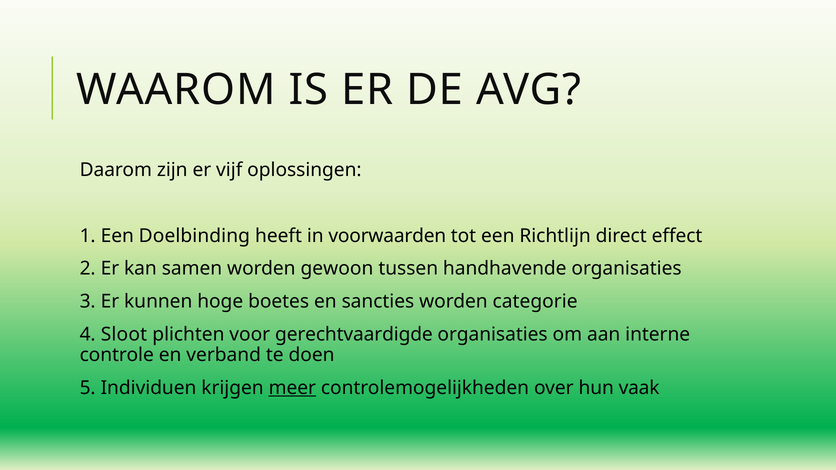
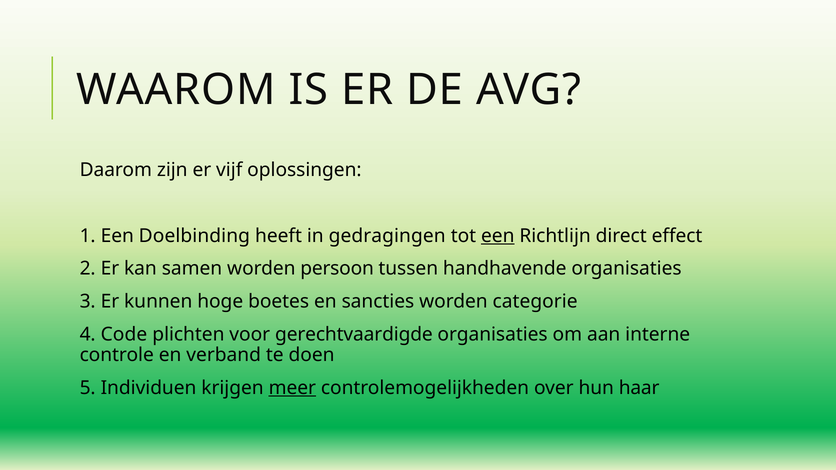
voorwaarden: voorwaarden -> gedragingen
een at (498, 236) underline: none -> present
gewoon: gewoon -> persoon
Sloot: Sloot -> Code
vaak: vaak -> haar
